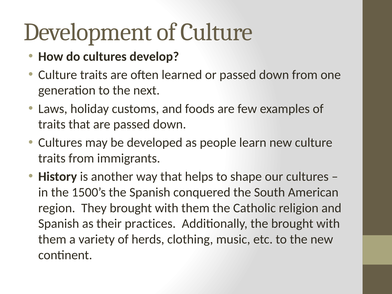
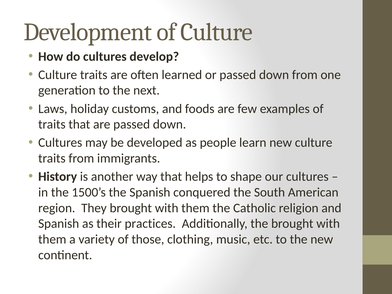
herds: herds -> those
